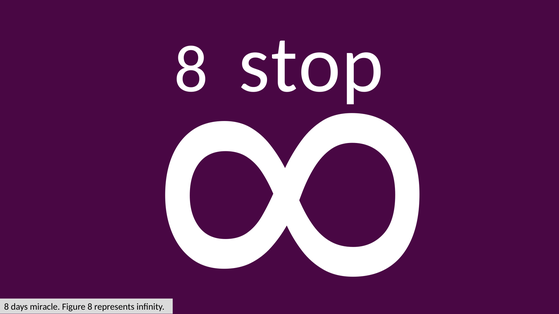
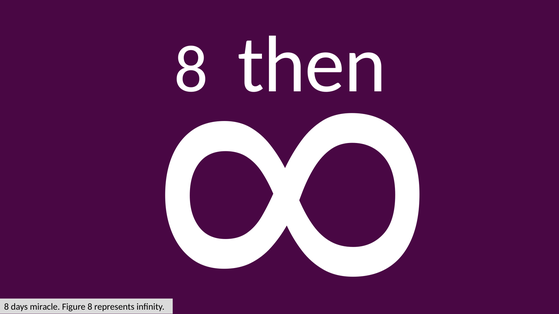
stop: stop -> then
